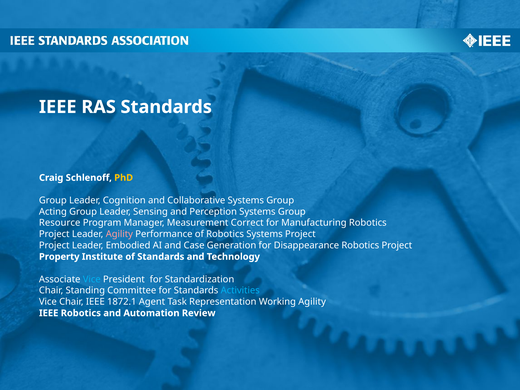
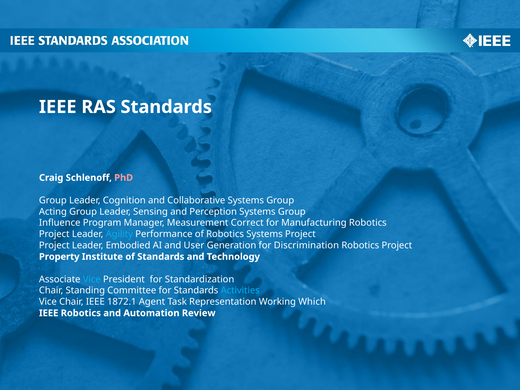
PhD colour: yellow -> pink
Resource: Resource -> Influence
Agility at (119, 234) colour: pink -> light blue
Case: Case -> User
Disappearance: Disappearance -> Discrimination
Working Agility: Agility -> Which
